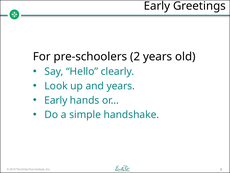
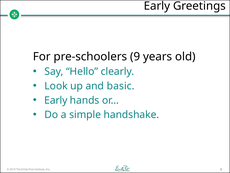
2: 2 -> 9
and years: years -> basic
